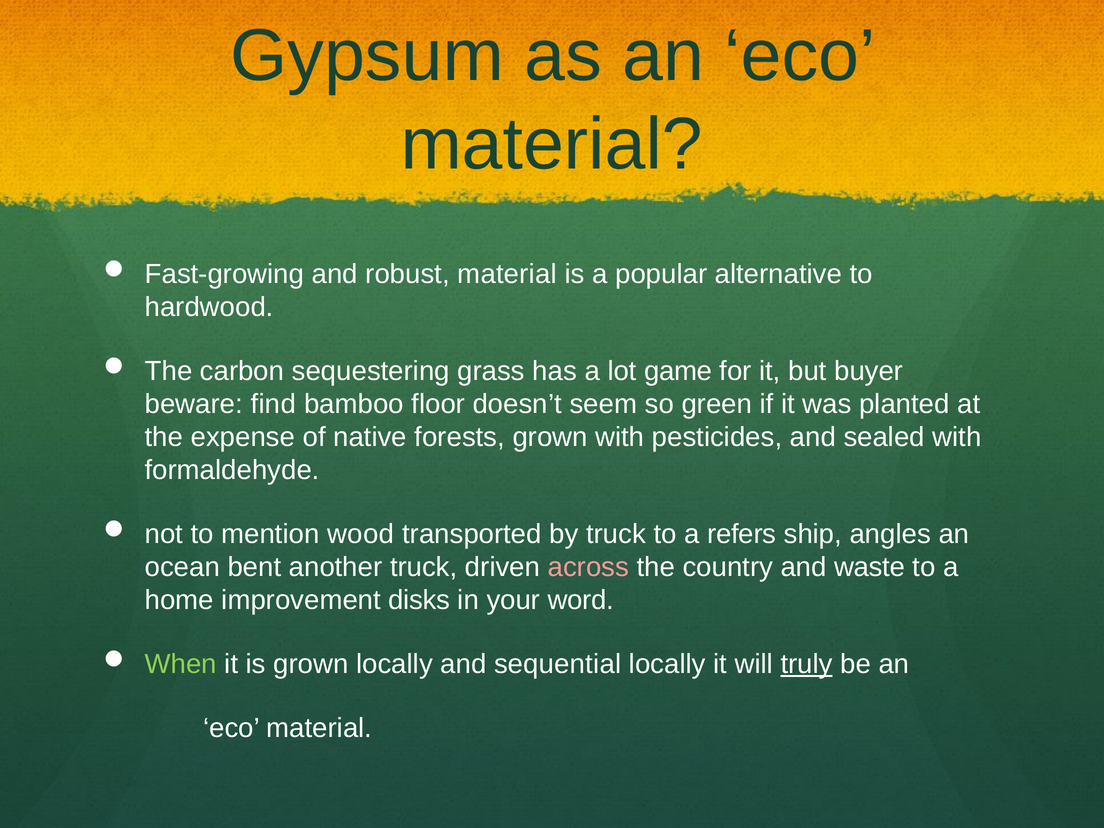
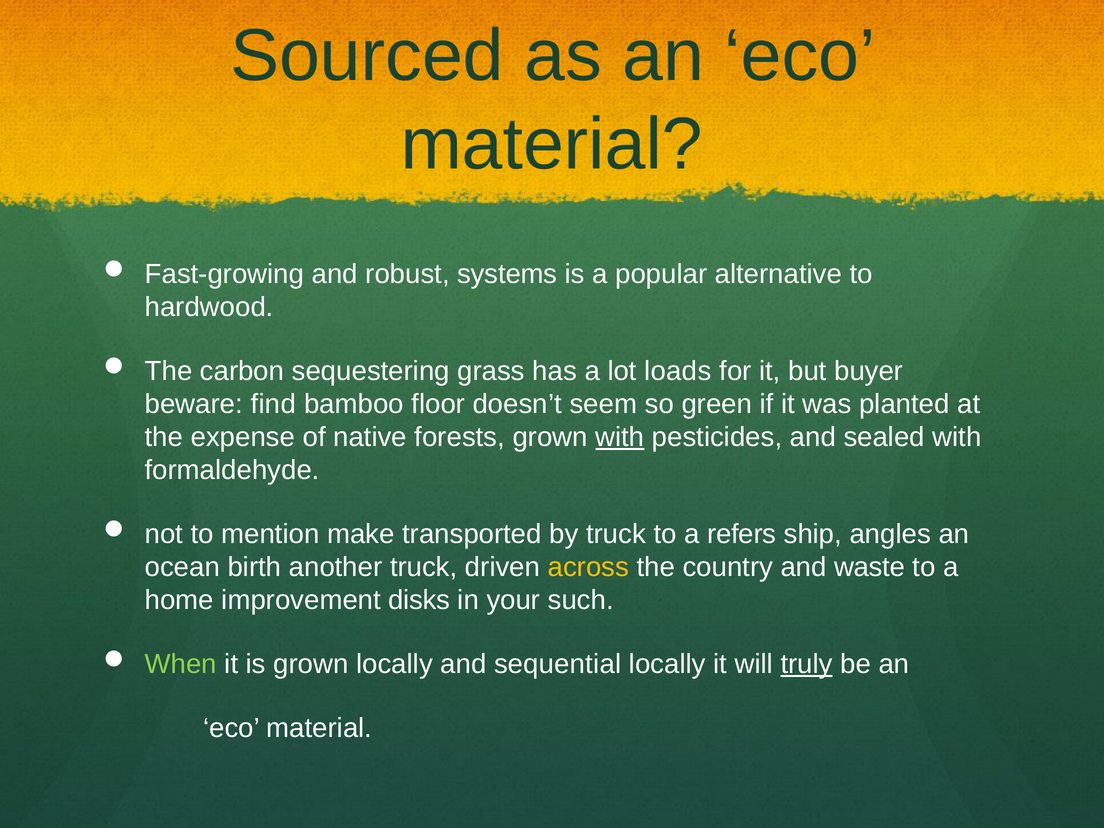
Gypsum: Gypsum -> Sourced
robust material: material -> systems
game: game -> loads
with at (620, 437) underline: none -> present
wood: wood -> make
bent: bent -> birth
across colour: pink -> yellow
word: word -> such
